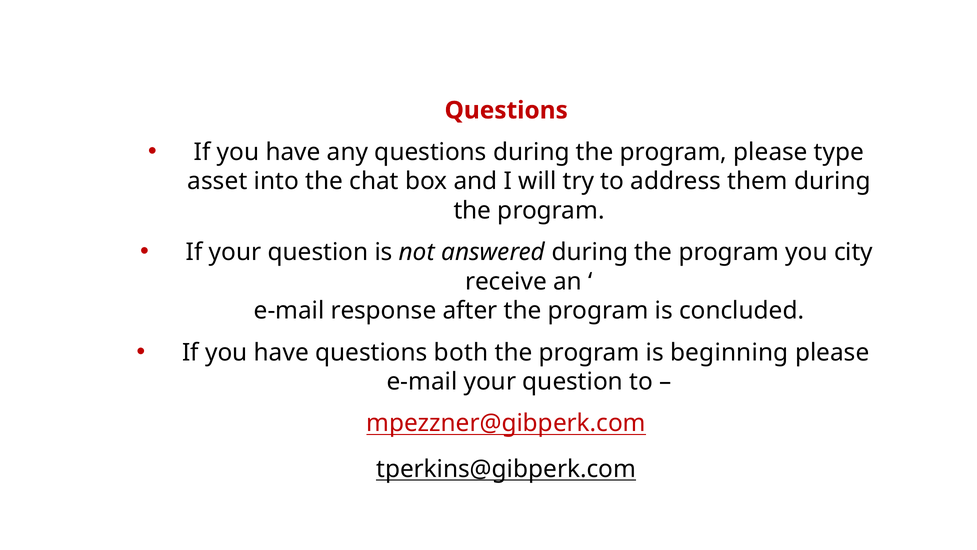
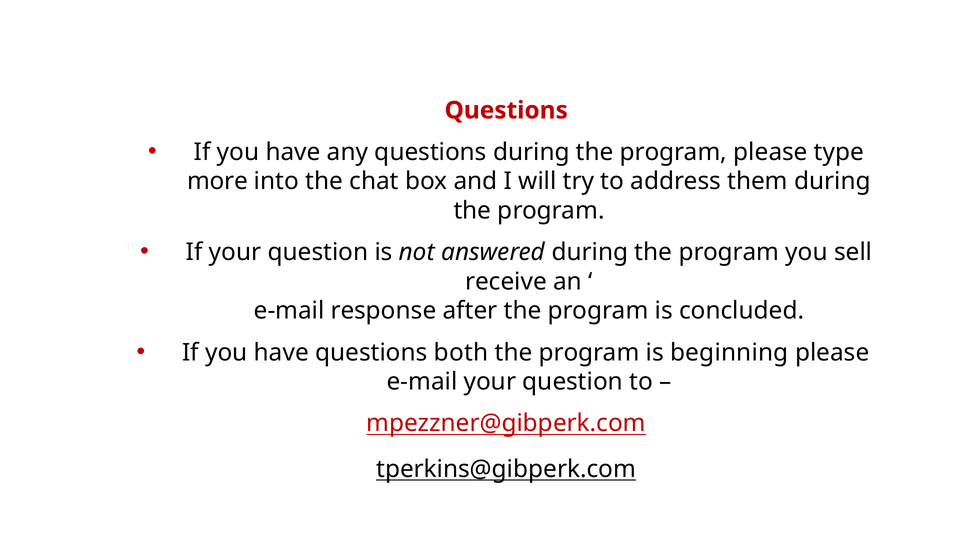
asset: asset -> more
city: city -> sell
